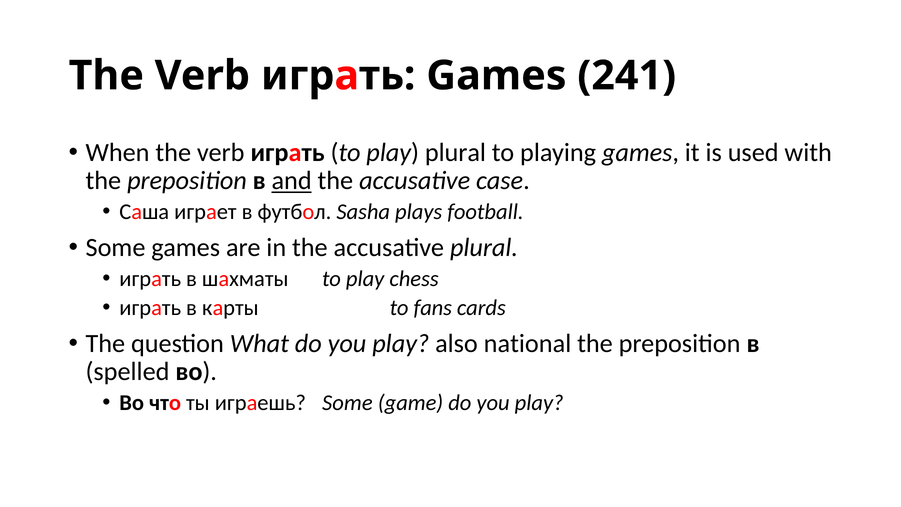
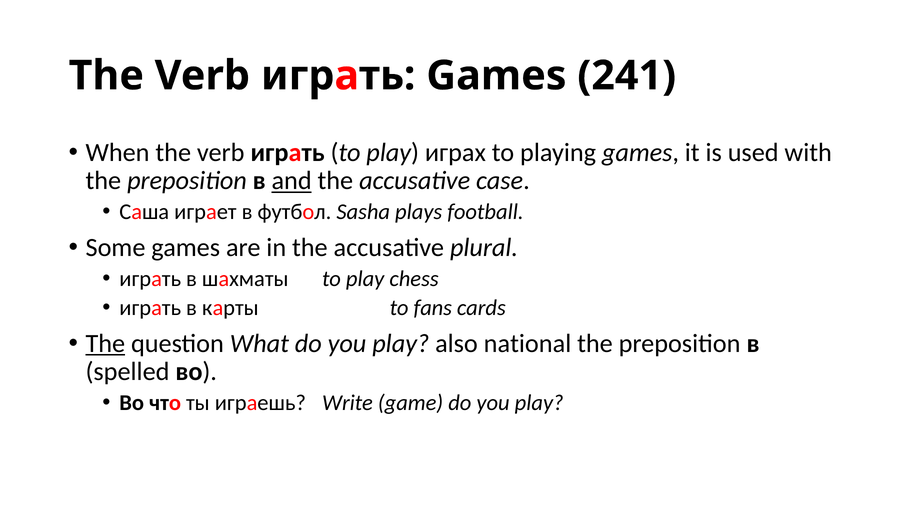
play plural: plural -> играх
The at (105, 343) underline: none -> present
играешь Some: Some -> Write
